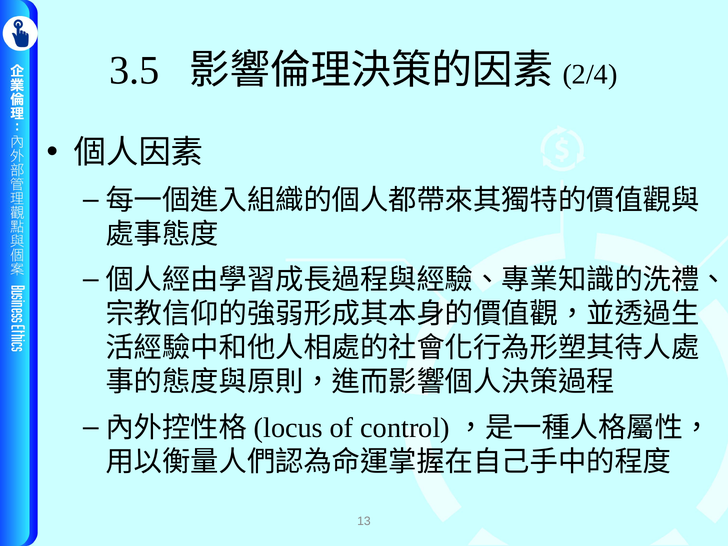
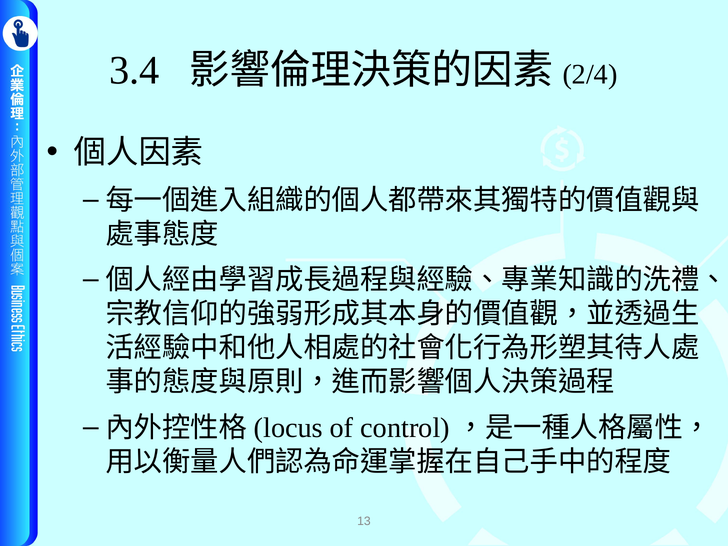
3.5: 3.5 -> 3.4
